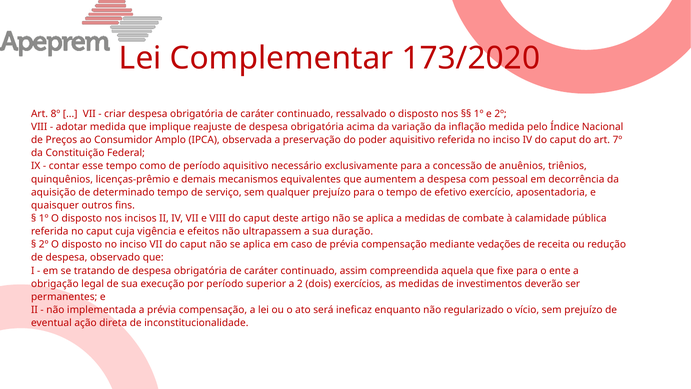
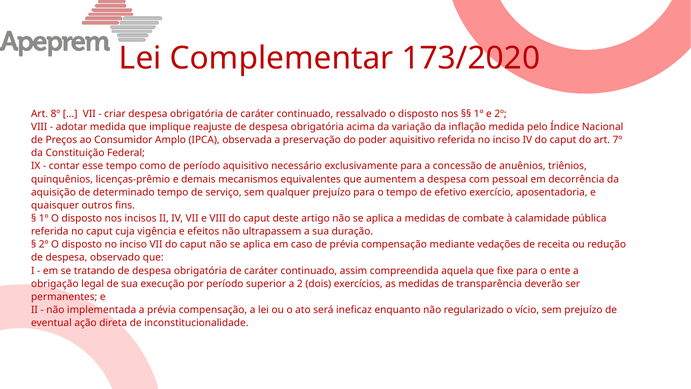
investimentos: investimentos -> transparência
